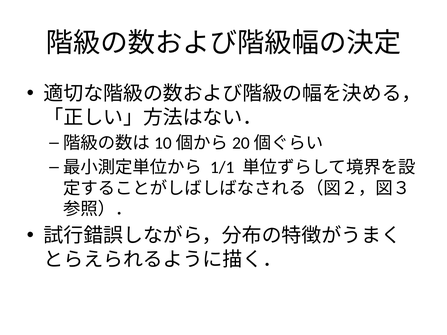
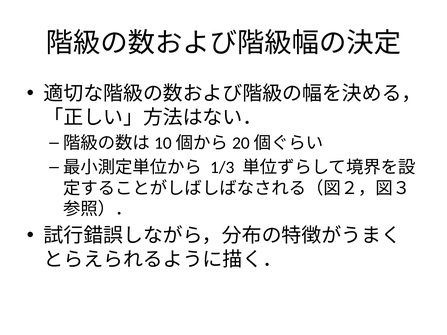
1/1: 1/1 -> 1/3
